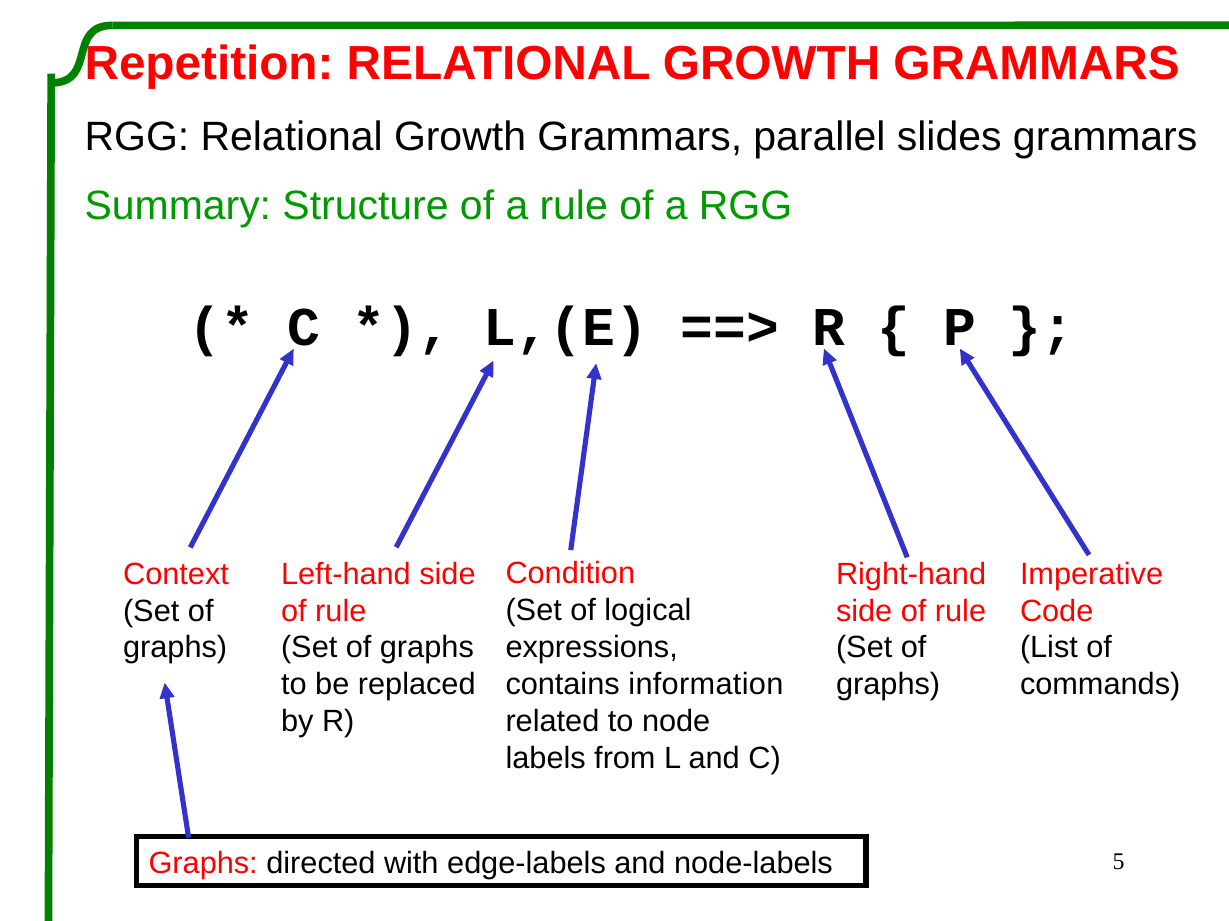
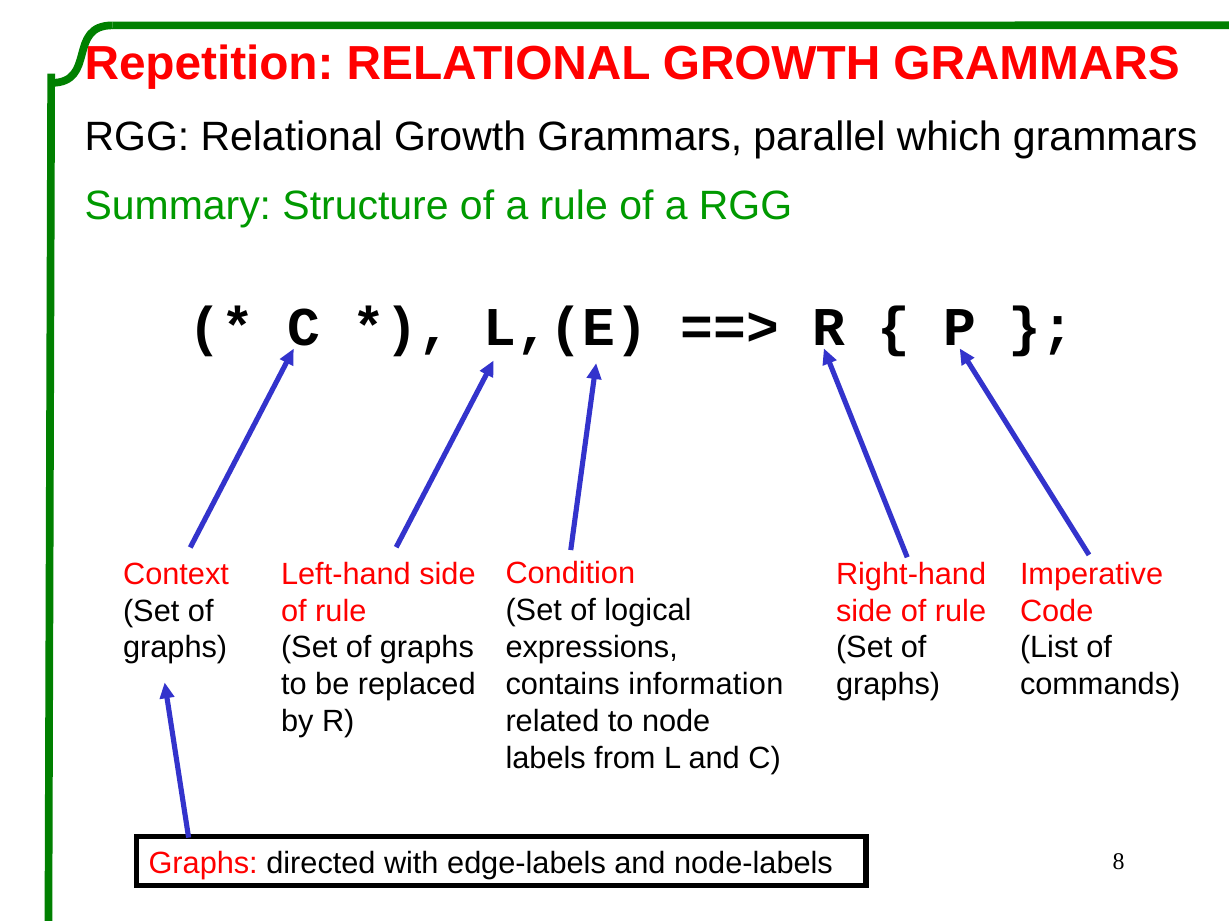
slides: slides -> which
5: 5 -> 8
